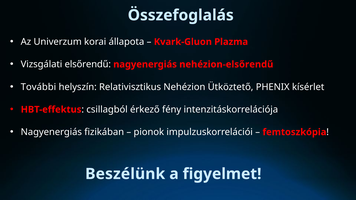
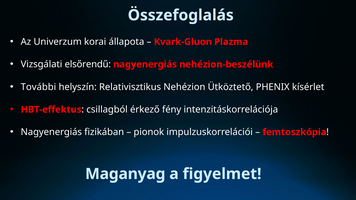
nehézion-elsőrendű: nehézion-elsőrendű -> nehézion-beszélünk
Beszélünk: Beszélünk -> Maganyag
